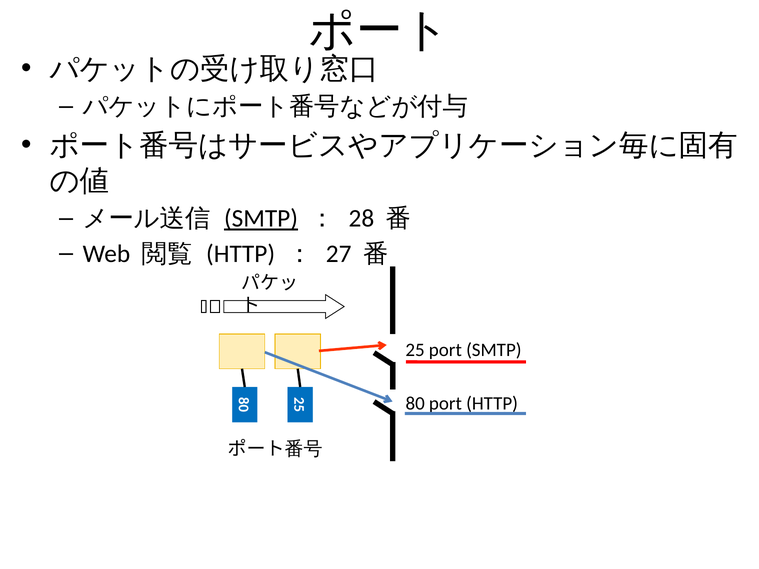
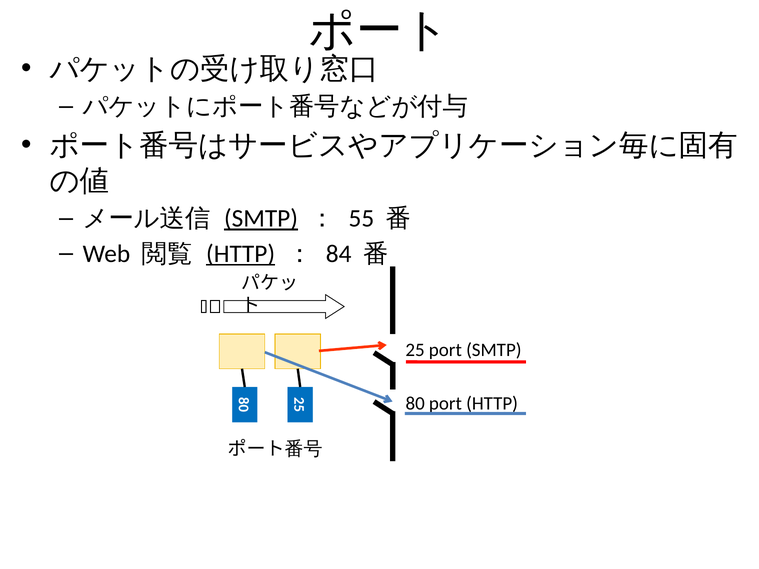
28: 28 -> 55
HTTP at (241, 254) underline: none -> present
27: 27 -> 84
